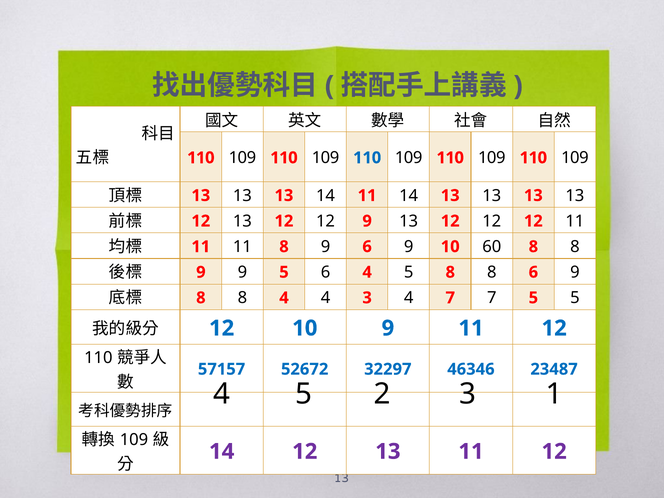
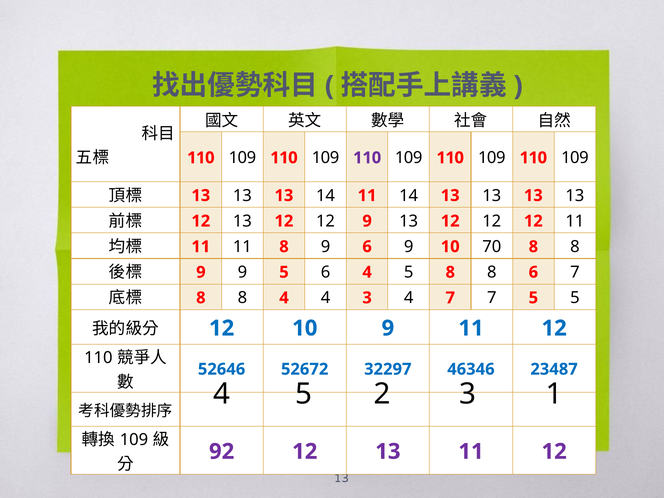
110 at (367, 158) colour: blue -> purple
60: 60 -> 70
9 at (575, 272): 9 -> 7
57157: 57157 -> 52646
14 at (222, 452): 14 -> 92
